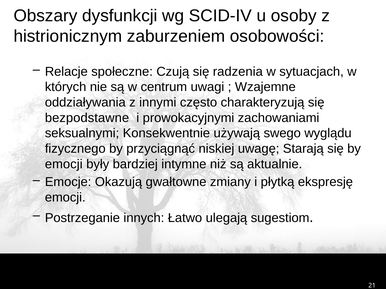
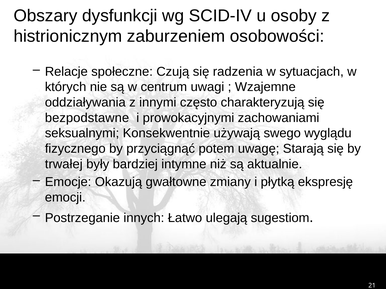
niskiej: niskiej -> potem
emocji at (64, 164): emocji -> trwałej
